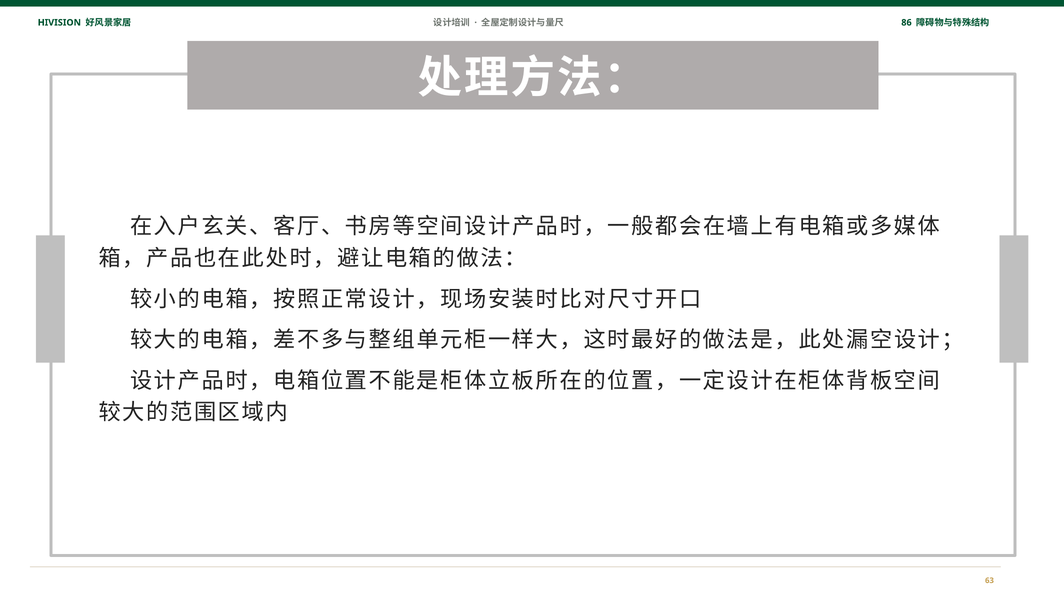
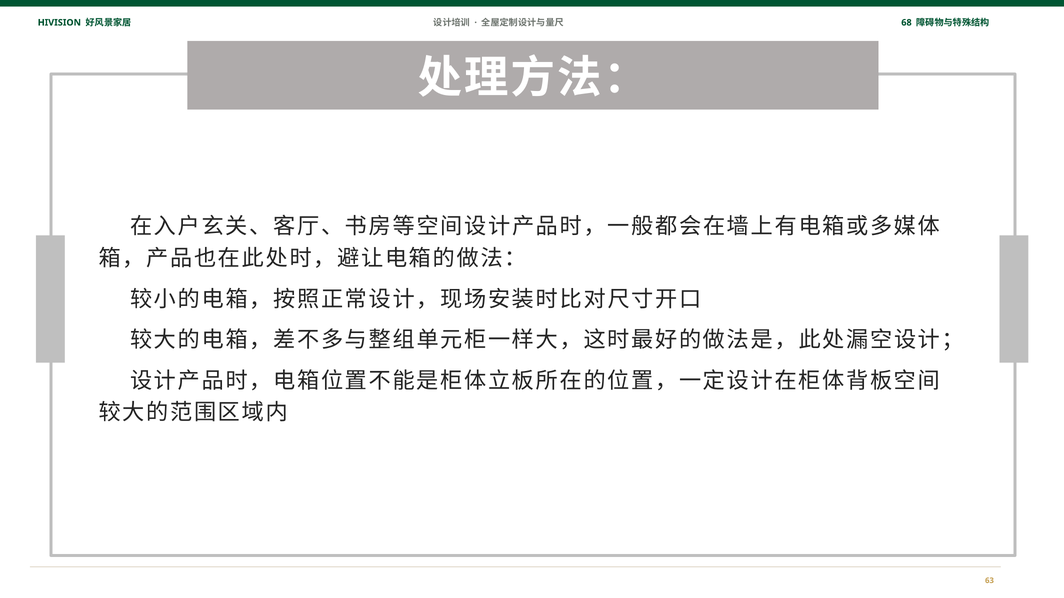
86: 86 -> 68
